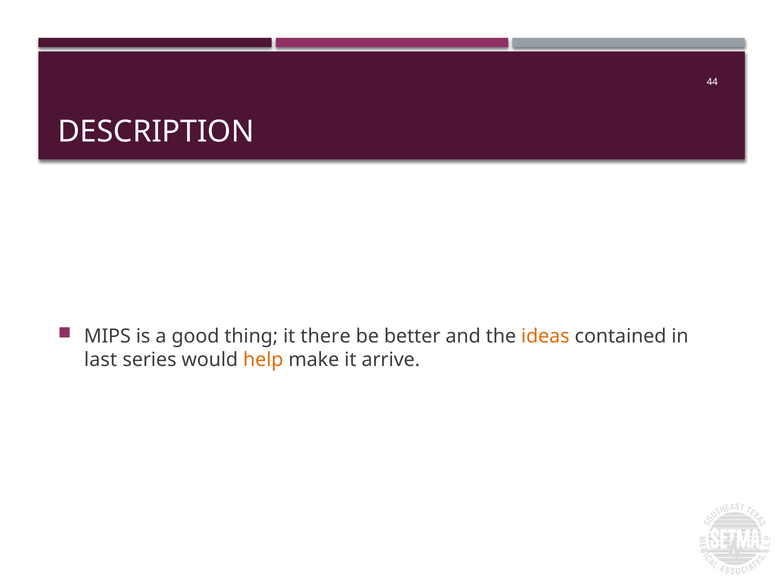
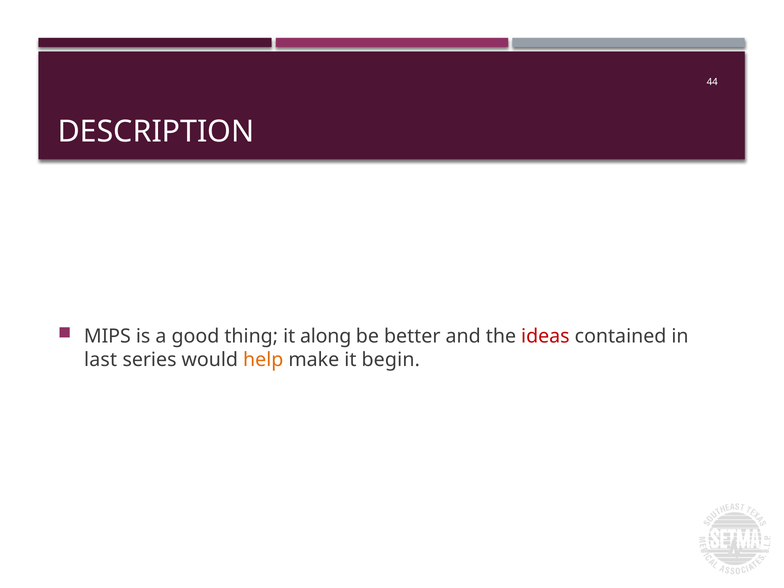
there: there -> along
ideas colour: orange -> red
arrive: arrive -> begin
